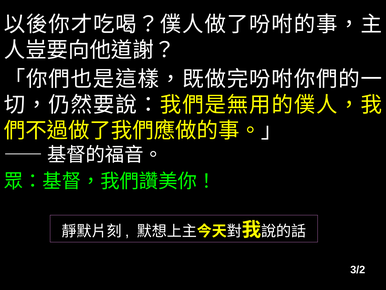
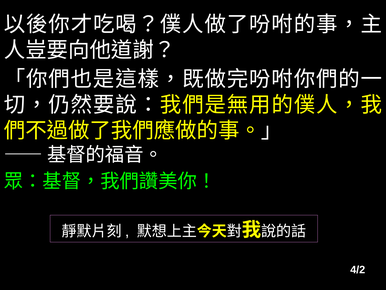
3/2: 3/2 -> 4/2
